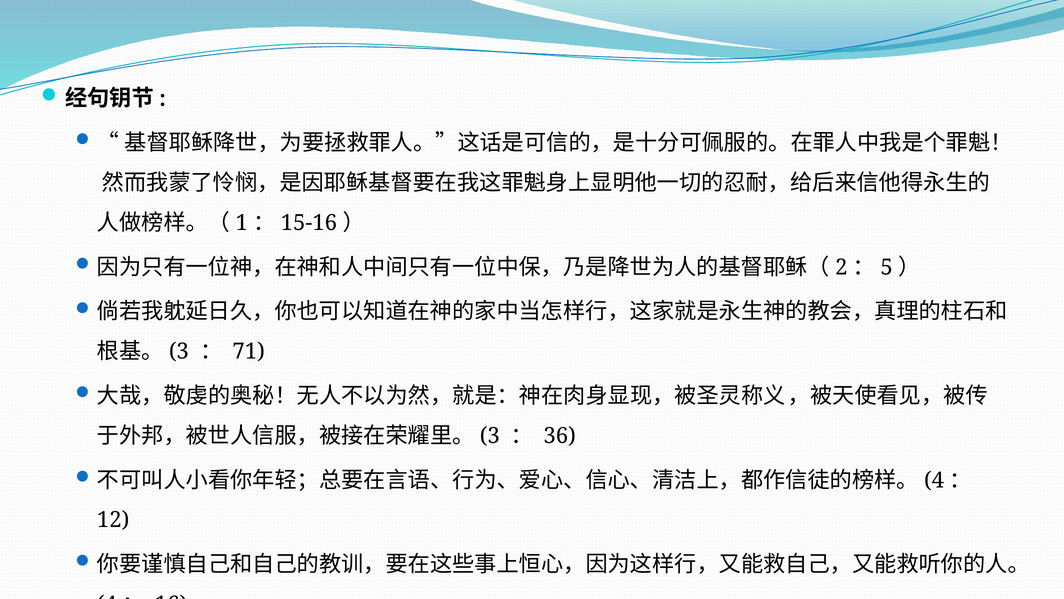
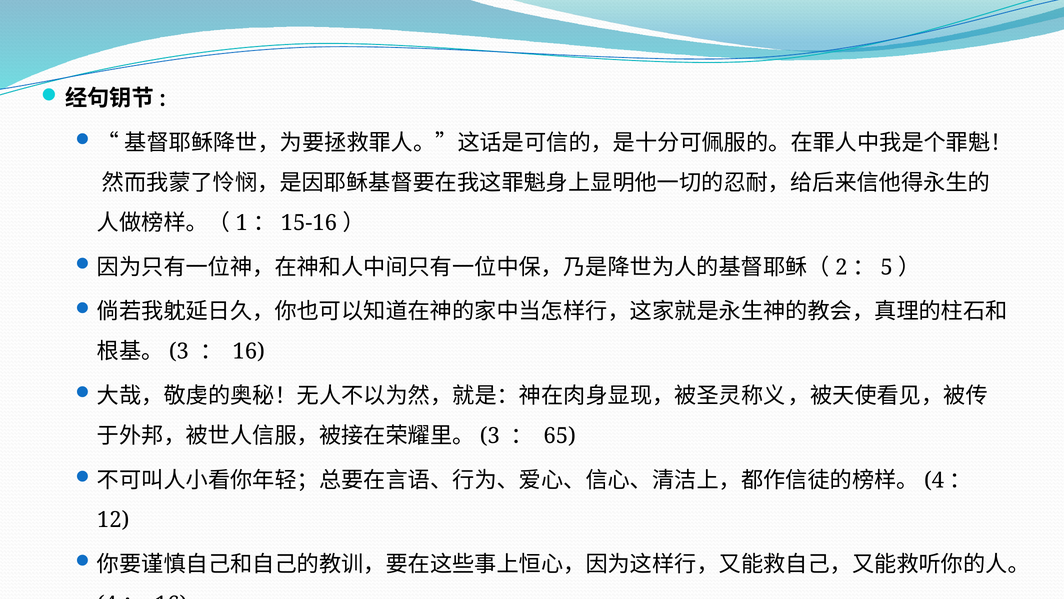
71 at (249, 351): 71 -> 16
36: 36 -> 65
